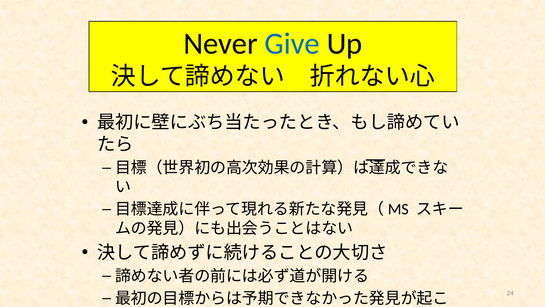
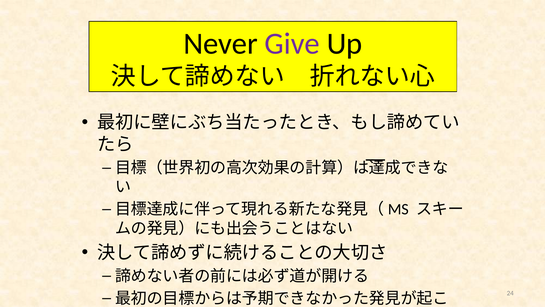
Give colour: blue -> purple
